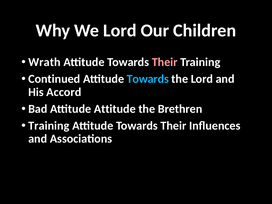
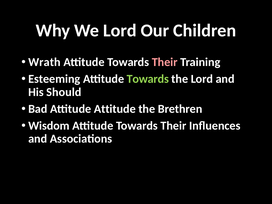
Continued: Continued -> Esteeming
Towards at (148, 79) colour: light blue -> light green
Accord: Accord -> Should
Training at (49, 126): Training -> Wisdom
